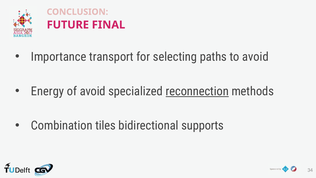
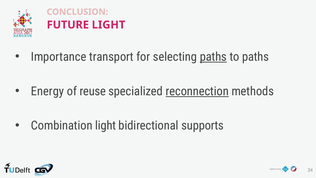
FUTURE FINAL: FINAL -> LIGHT
paths at (213, 57) underline: none -> present
to avoid: avoid -> paths
of avoid: avoid -> reuse
Combination tiles: tiles -> light
